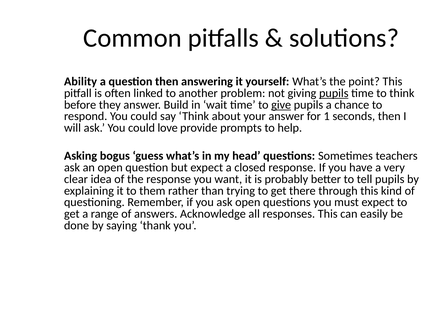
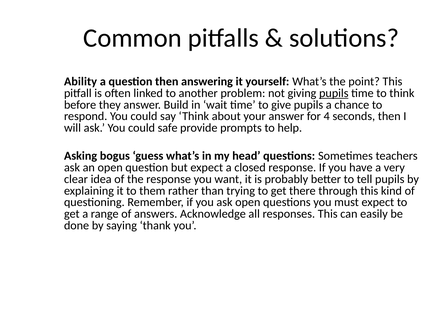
give underline: present -> none
1: 1 -> 4
love: love -> safe
